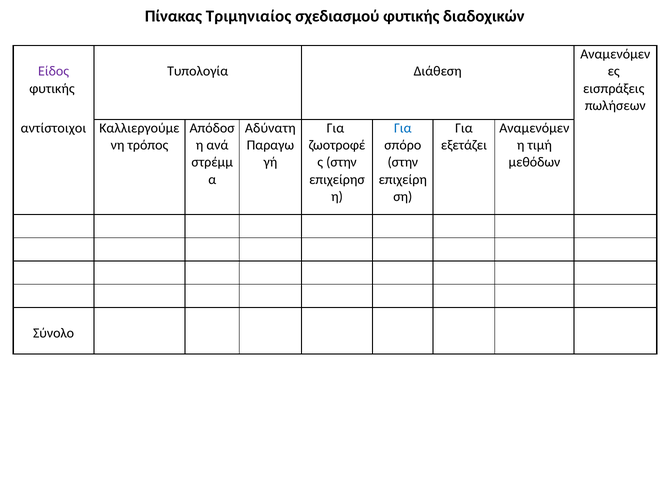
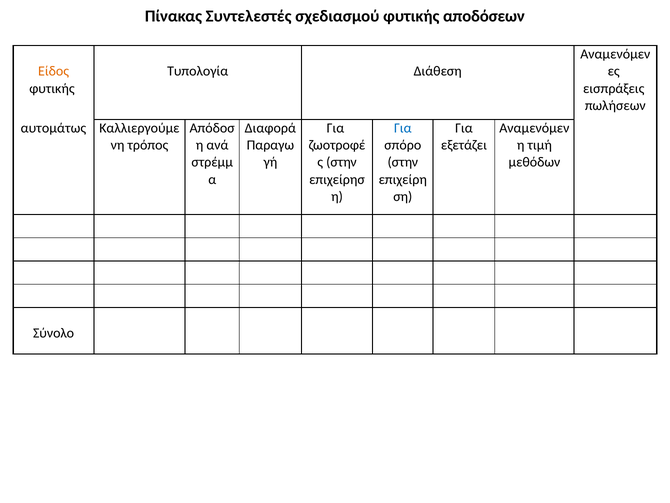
Τριμηνιαίος: Τριμηνιαίος -> Συντελεστές
διαδοχικών: διαδοχικών -> αποδόσεων
Είδος colour: purple -> orange
αντίστοιχοι: αντίστοιχοι -> αυτομάτως
Αδύνατη: Αδύνατη -> Διαφορά
